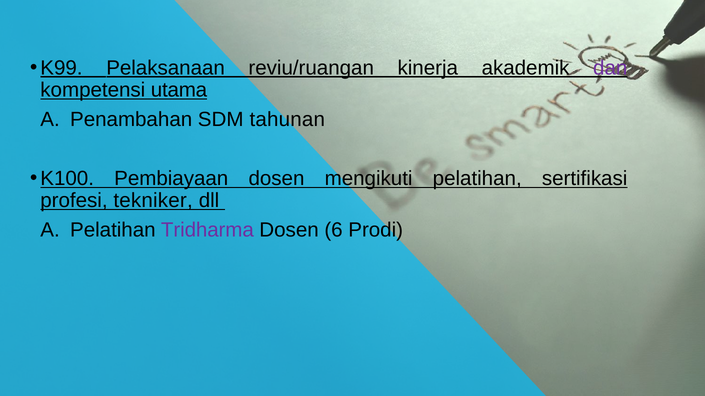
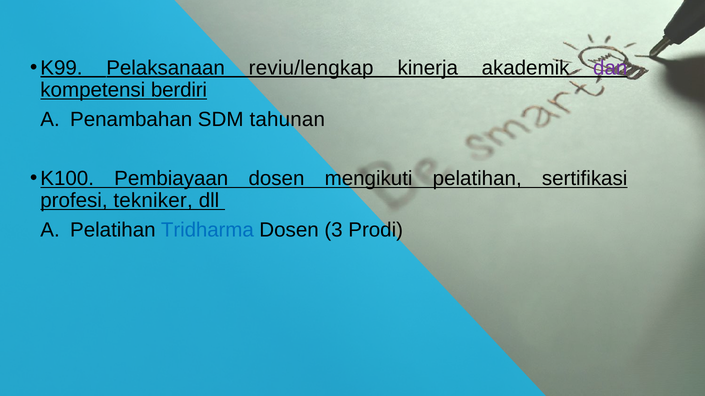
reviu/ruangan: reviu/ruangan -> reviu/lengkap
utama: utama -> berdiri
Tridharma colour: purple -> blue
6: 6 -> 3
